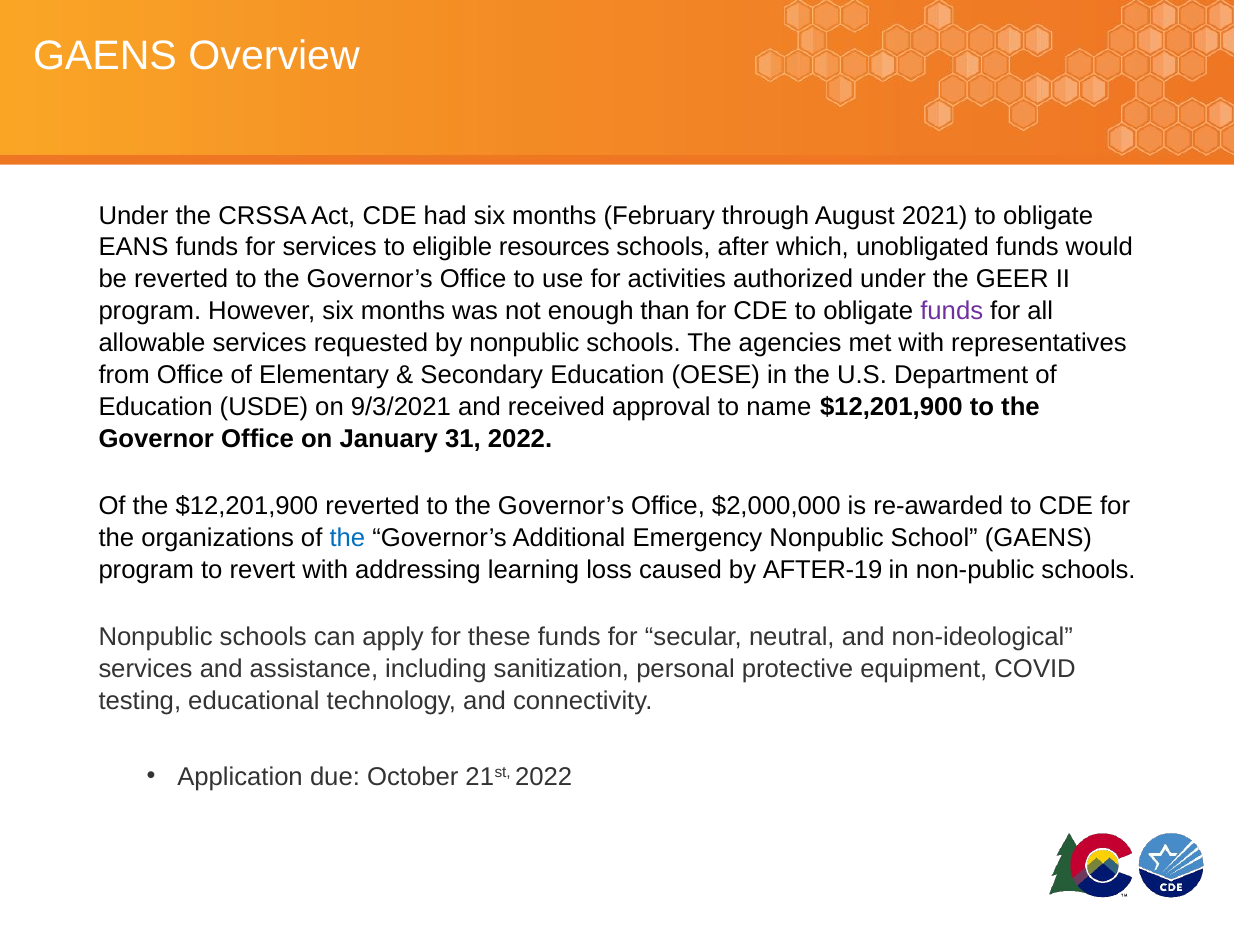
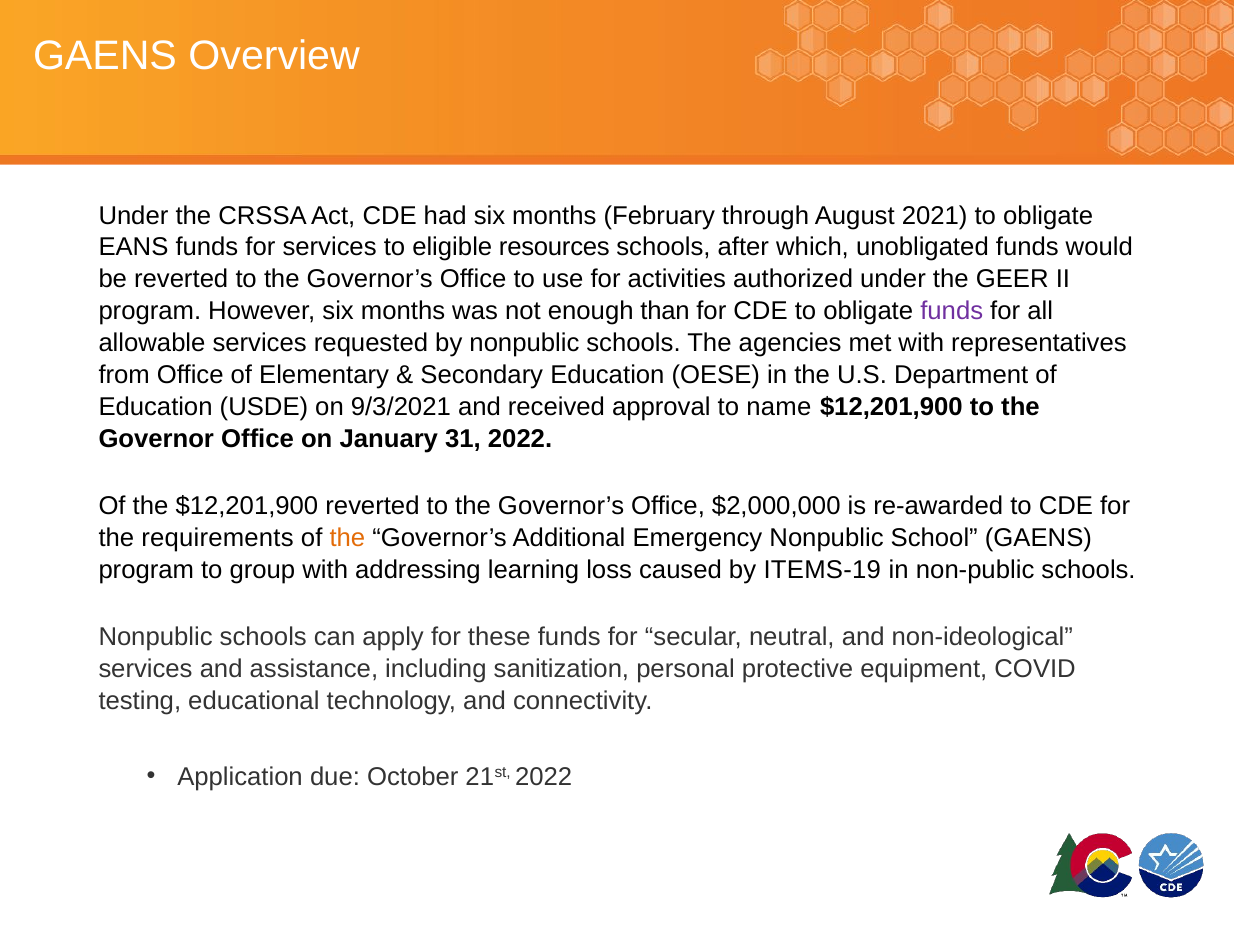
organizations: organizations -> requirements
the at (347, 538) colour: blue -> orange
revert: revert -> group
AFTER-19: AFTER-19 -> ITEMS-19
